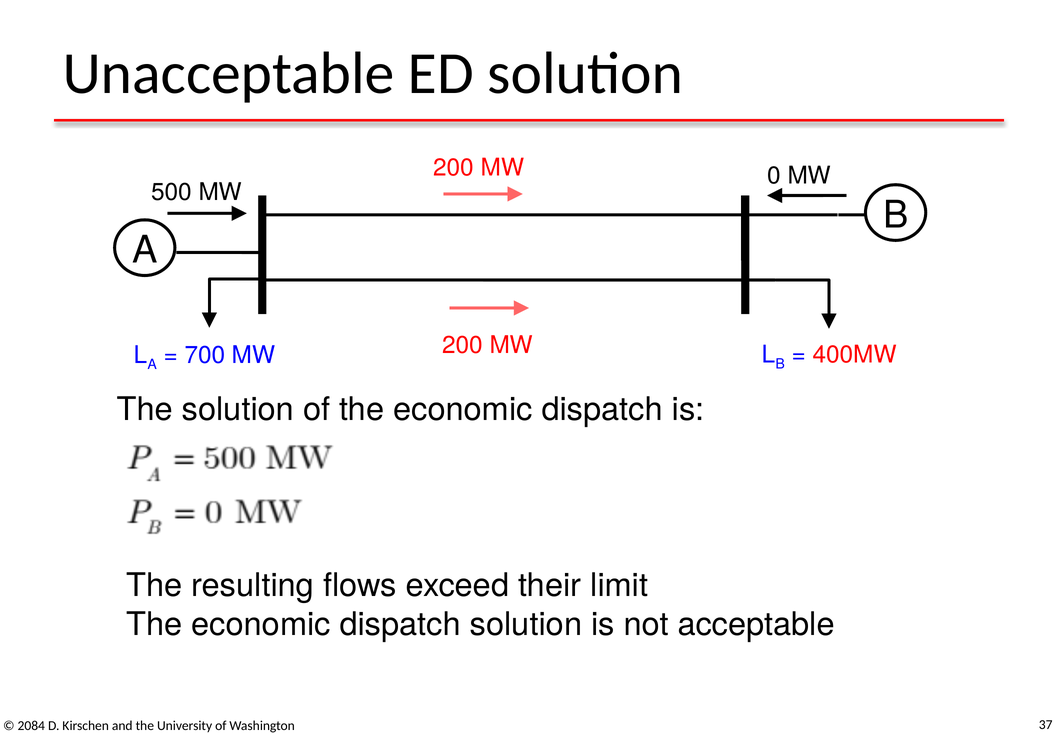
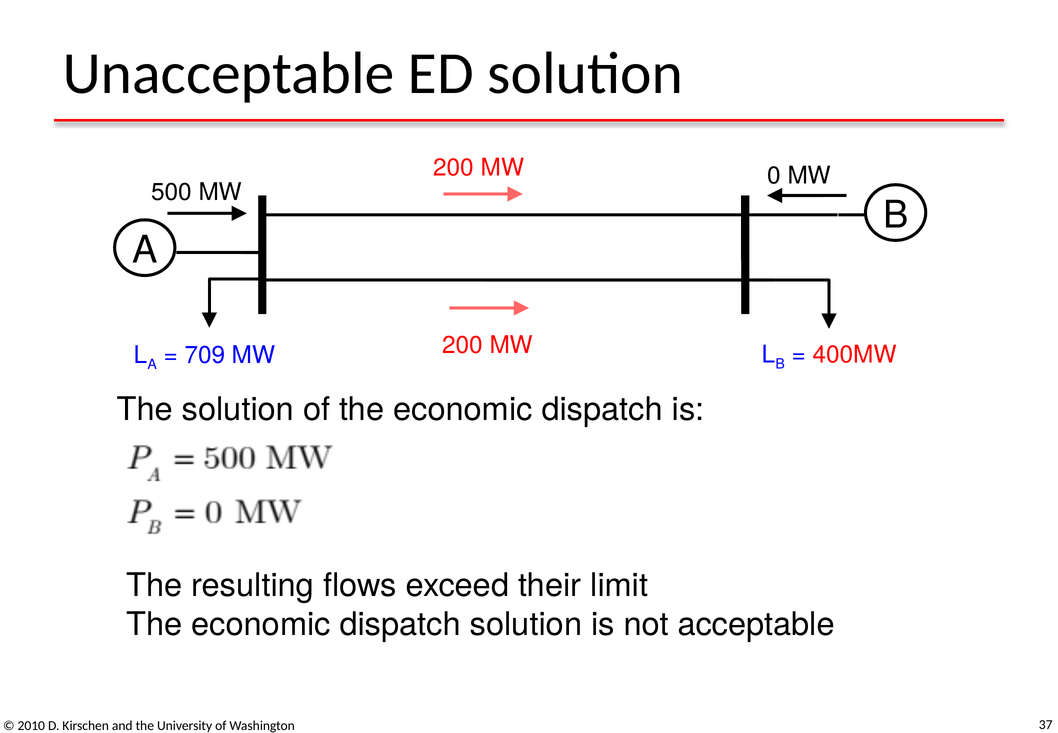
700: 700 -> 709
2084: 2084 -> 2010
